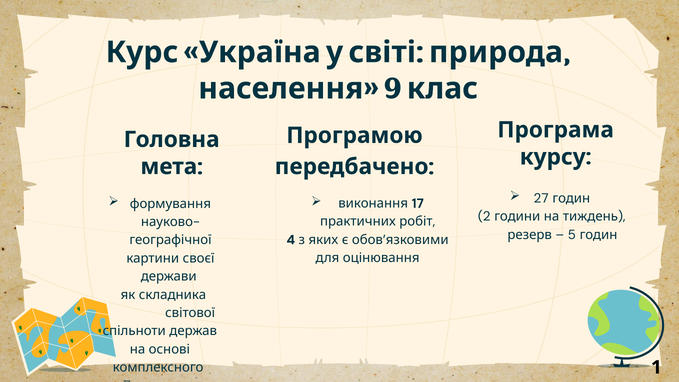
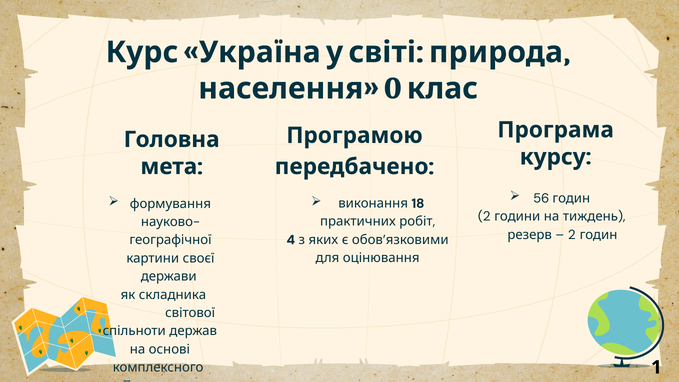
9: 9 -> 0
27: 27 -> 56
17: 17 -> 18
5 at (572, 235): 5 -> 2
